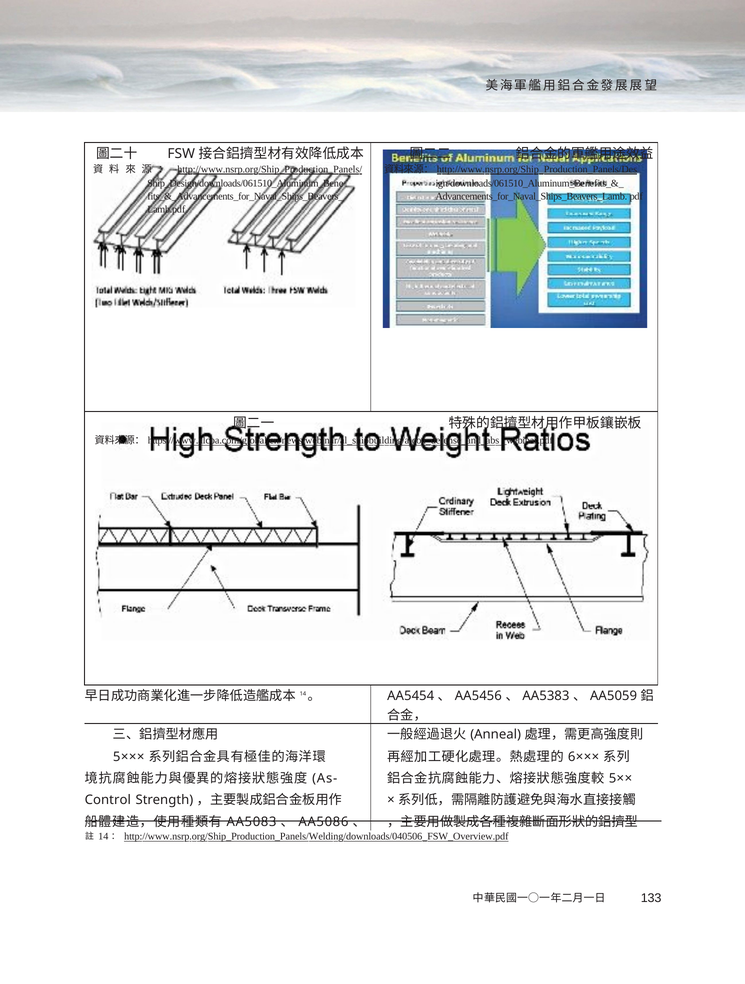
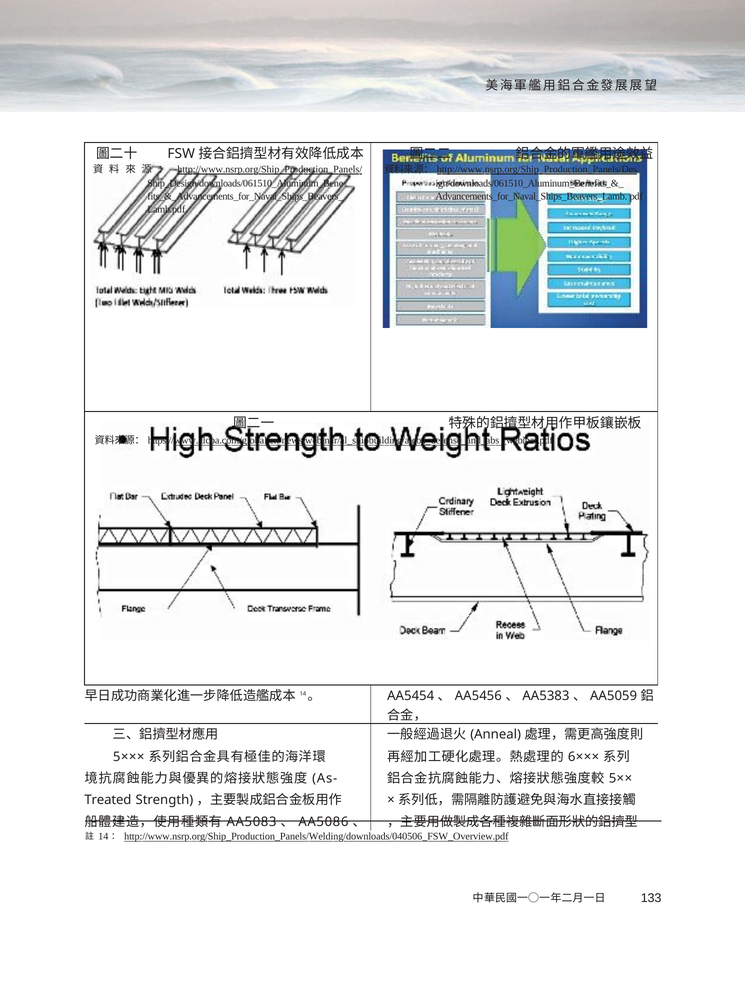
Control: Control -> Treated
